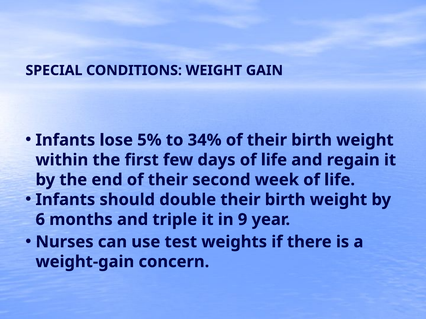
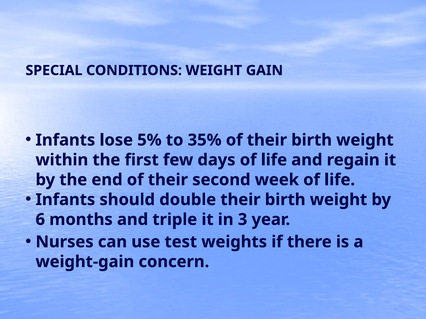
34%: 34% -> 35%
9: 9 -> 3
